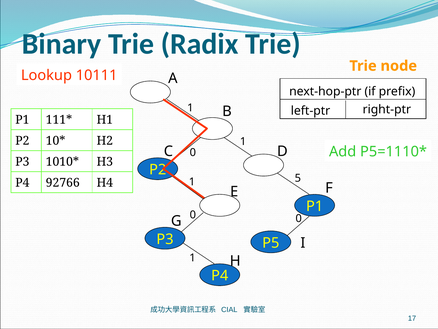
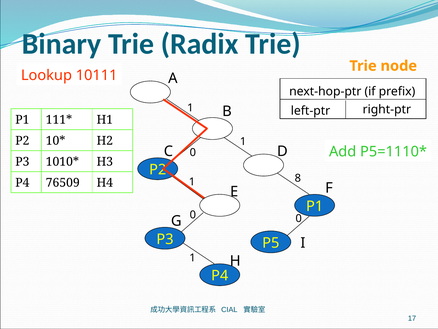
5: 5 -> 8
92766: 92766 -> 76509
